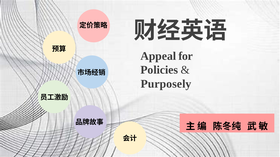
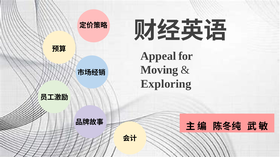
Policies: Policies -> Moving
Purposely: Purposely -> Exploring
